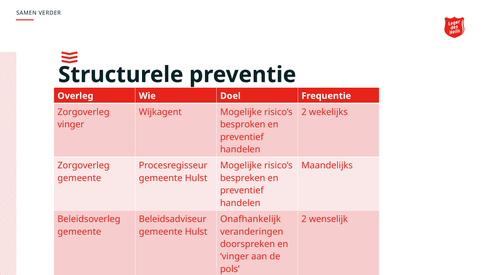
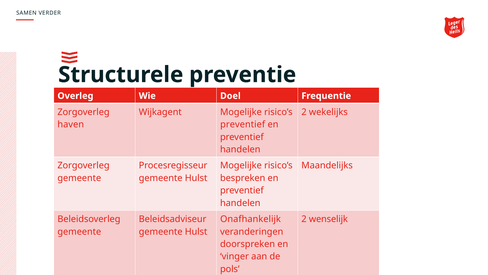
vinger at (71, 124): vinger -> haven
besproken at (243, 124): besproken -> preventief
